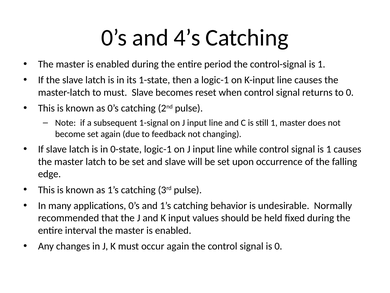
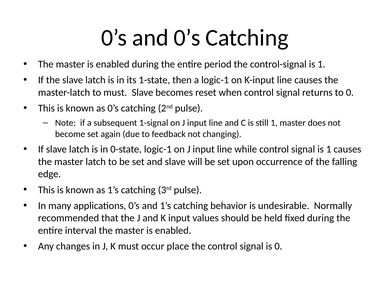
and 4’s: 4’s -> 0’s
occur again: again -> place
